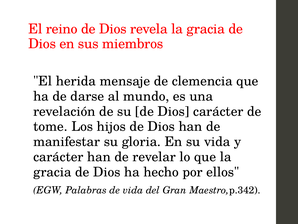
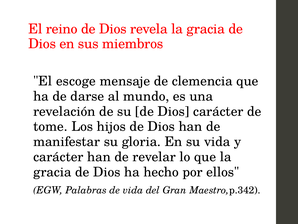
herida: herida -> escoge
